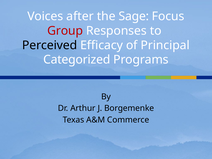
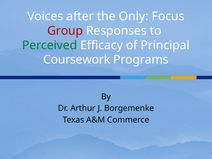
Sage: Sage -> Only
Perceived colour: black -> green
Categorized: Categorized -> Coursework
